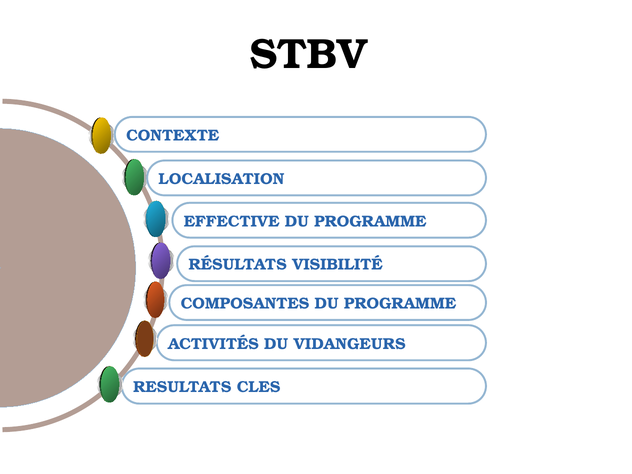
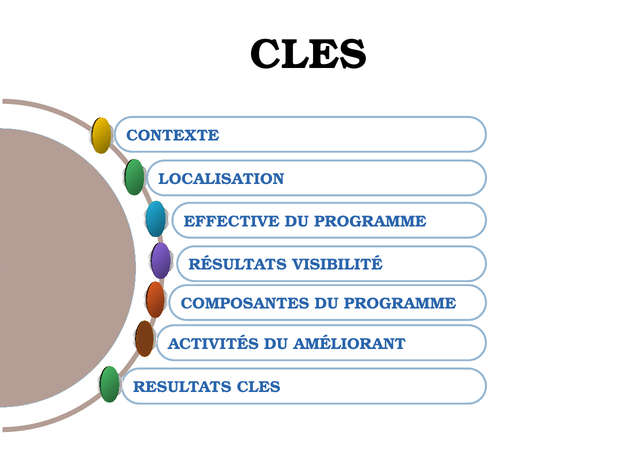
STBV at (309, 54): STBV -> CLES
VIDANGEURS: VIDANGEURS -> AMÉLIORANT
